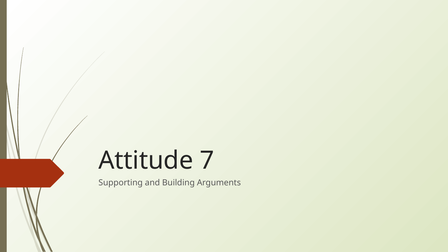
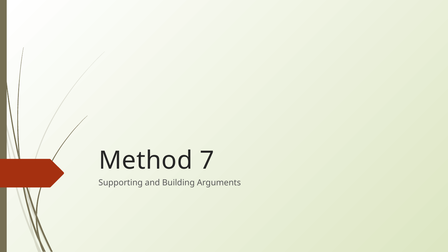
Attitude: Attitude -> Method
